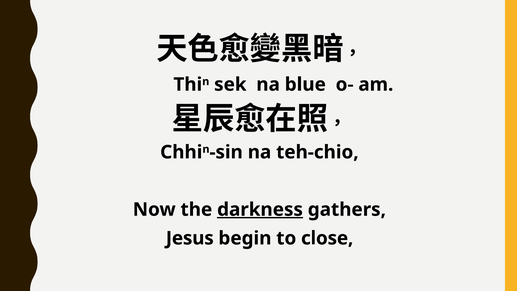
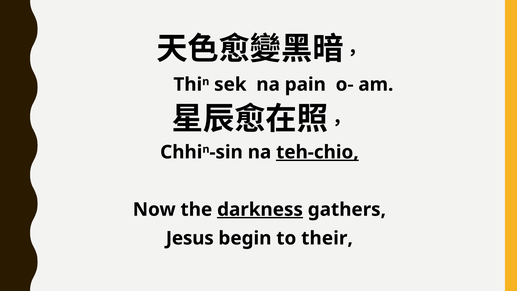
blue: blue -> pain
teh-chio underline: none -> present
close: close -> their
